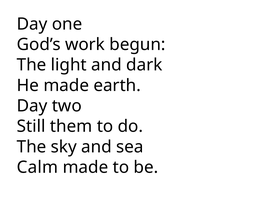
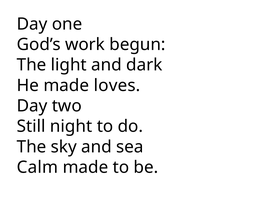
earth: earth -> loves
them: them -> night
